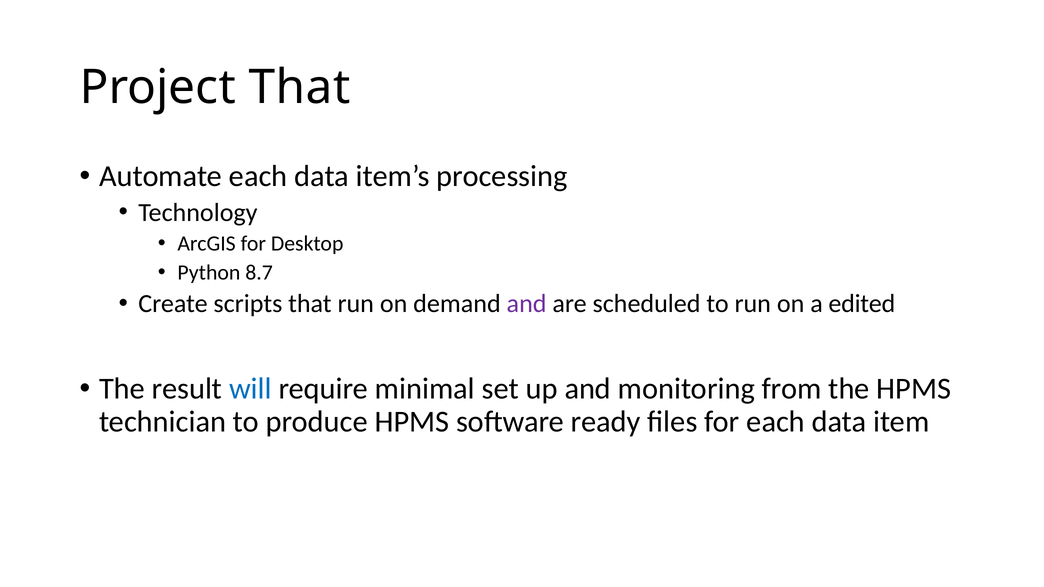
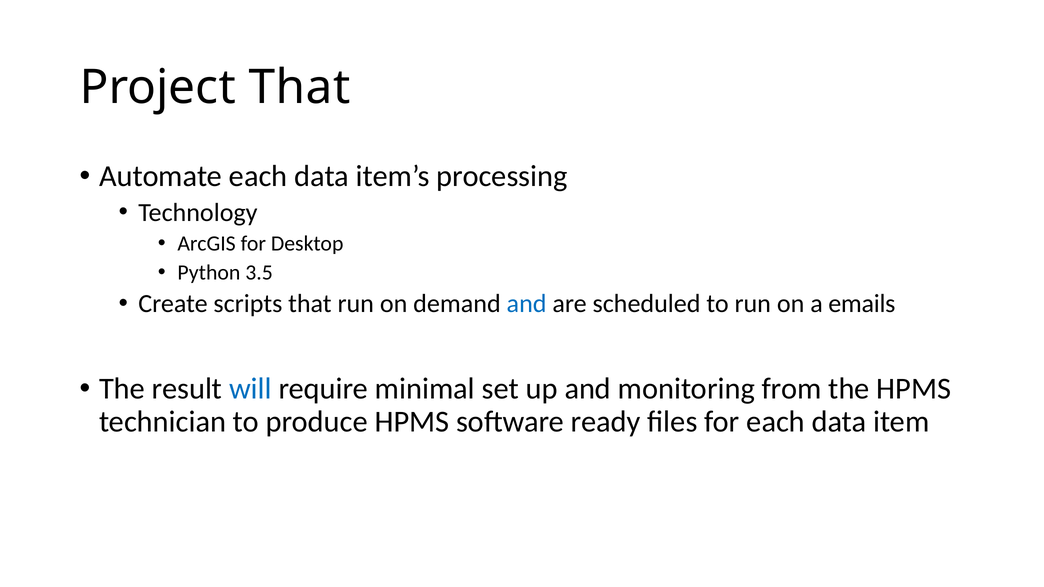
8.7: 8.7 -> 3.5
and at (527, 304) colour: purple -> blue
edited: edited -> emails
